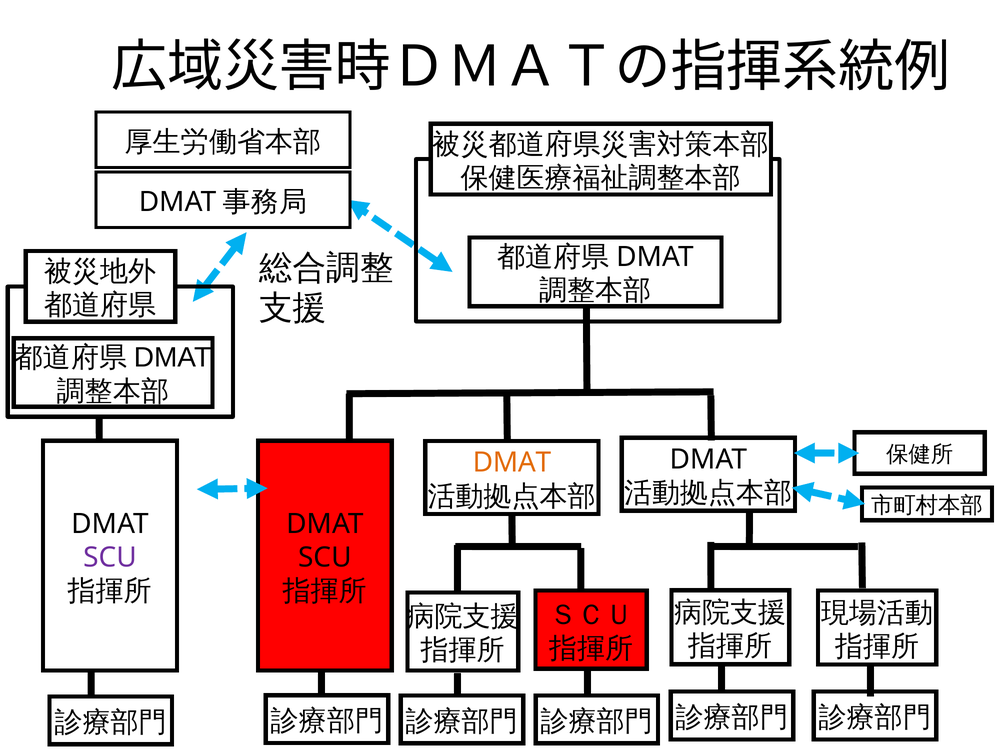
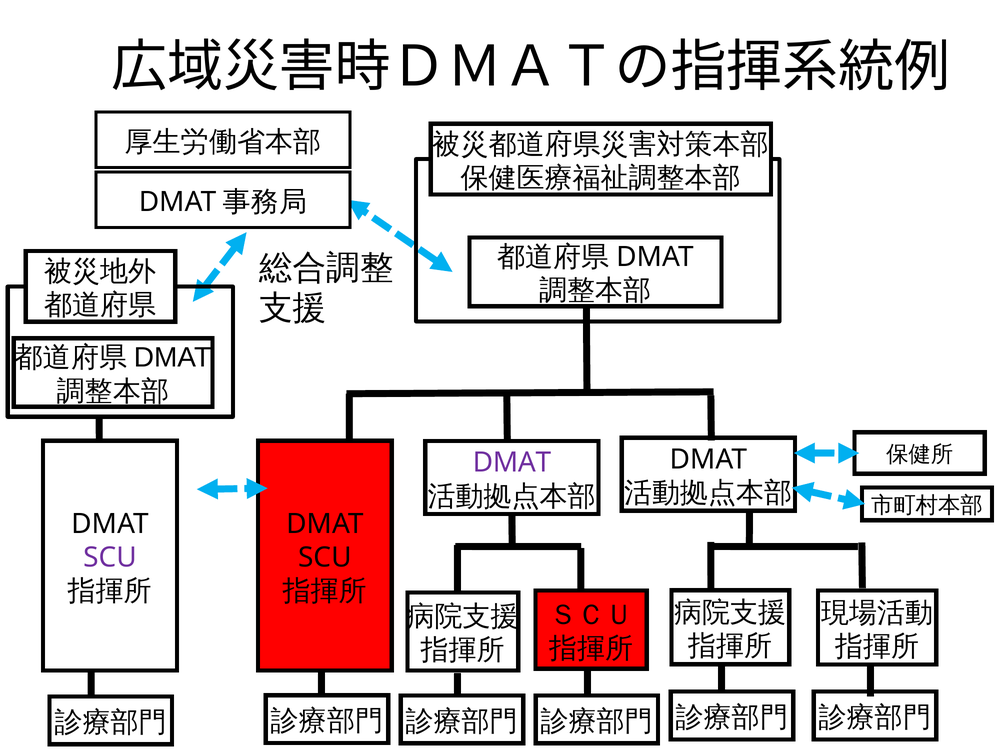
DMAT at (512, 463) colour: orange -> purple
